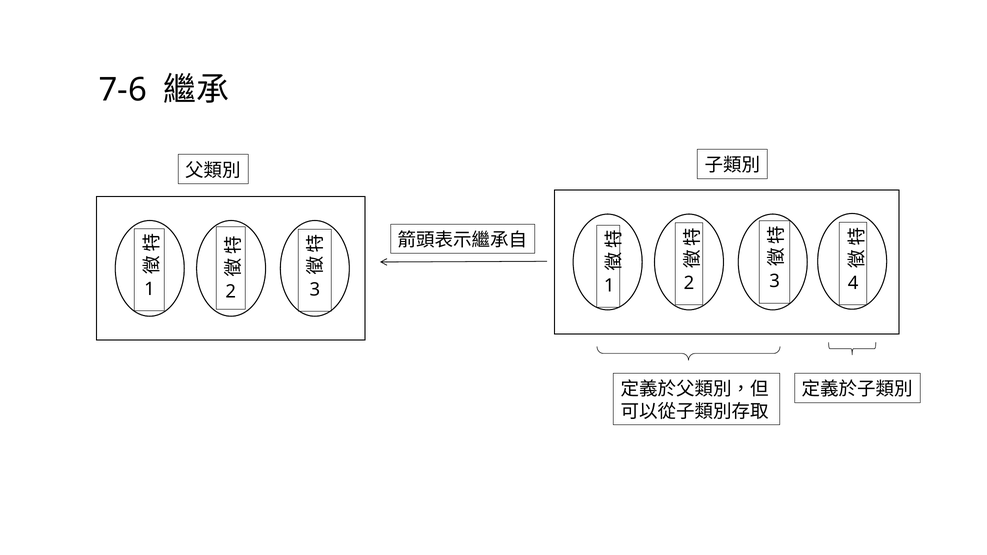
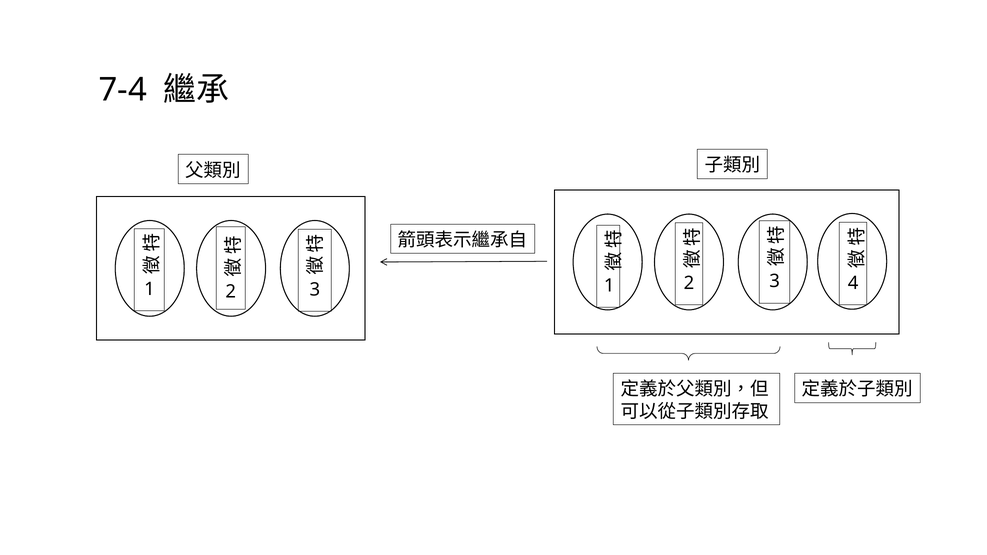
7-6: 7-6 -> 7-4
